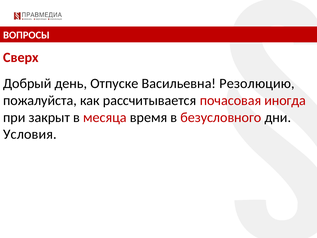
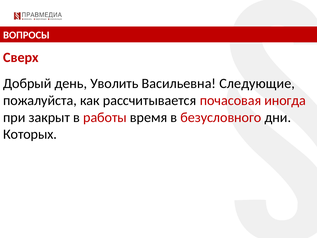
Отпуске: Отпуске -> Уволить
Резолюцию: Резолюцию -> Следующие
месяца: месяца -> работы
Условия: Условия -> Которых
